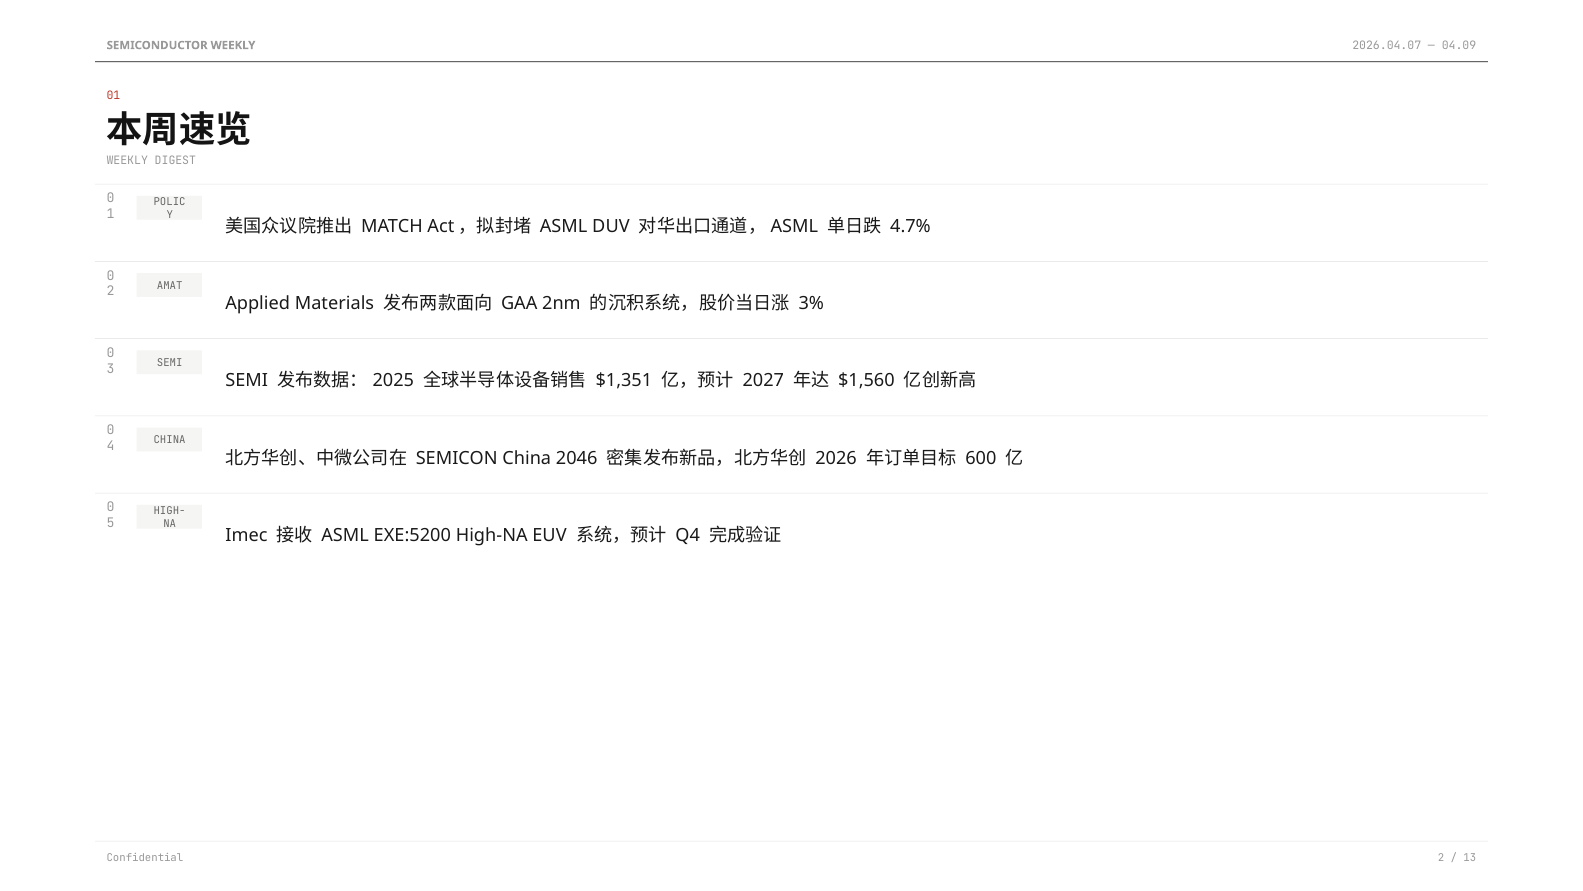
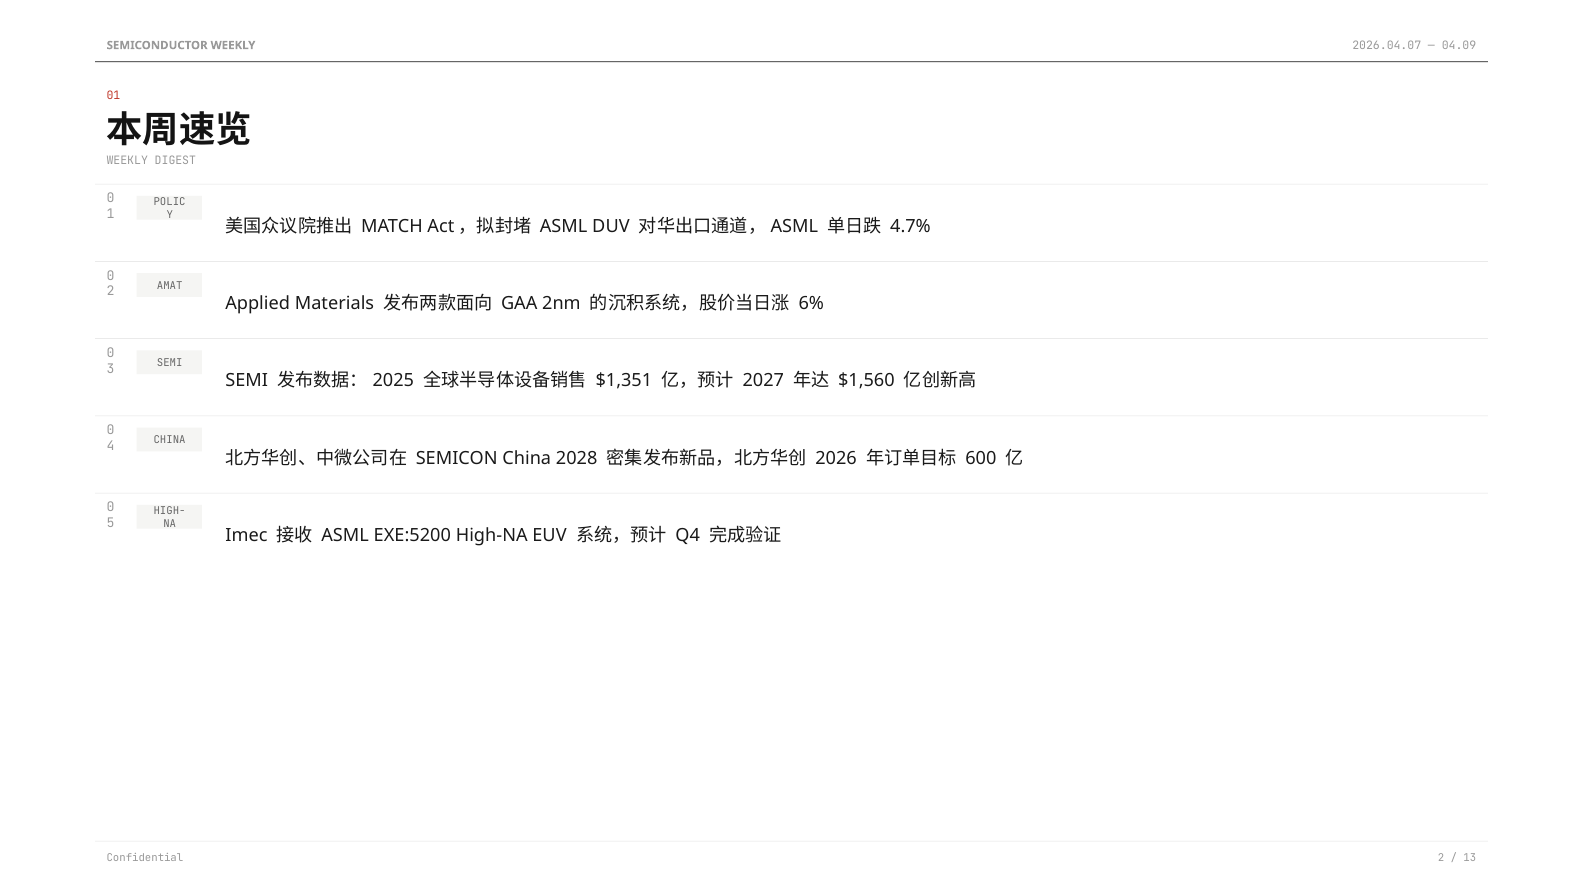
3%: 3% -> 6%
2046: 2046 -> 2028
